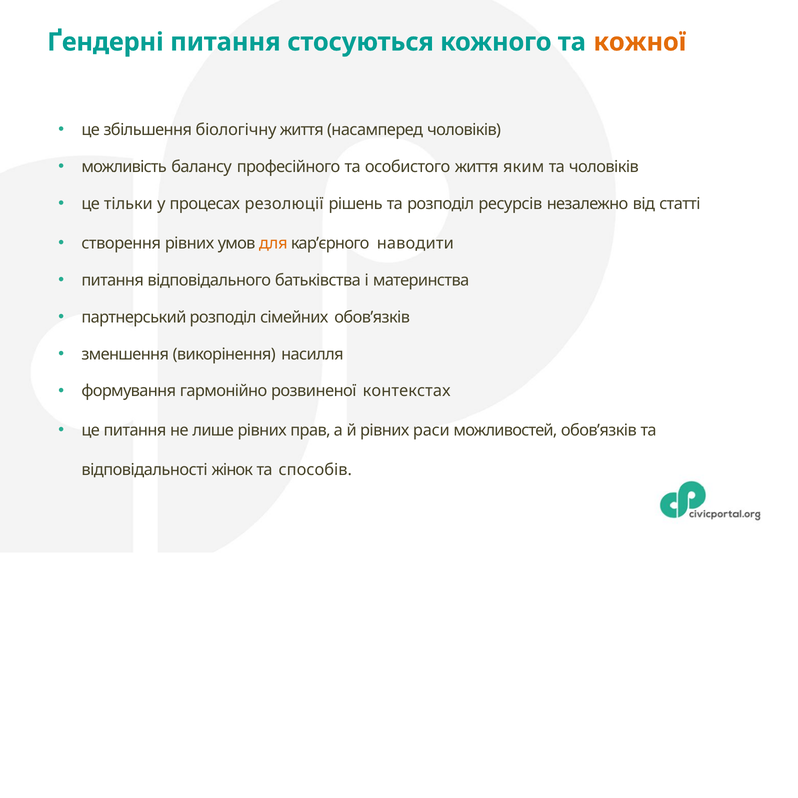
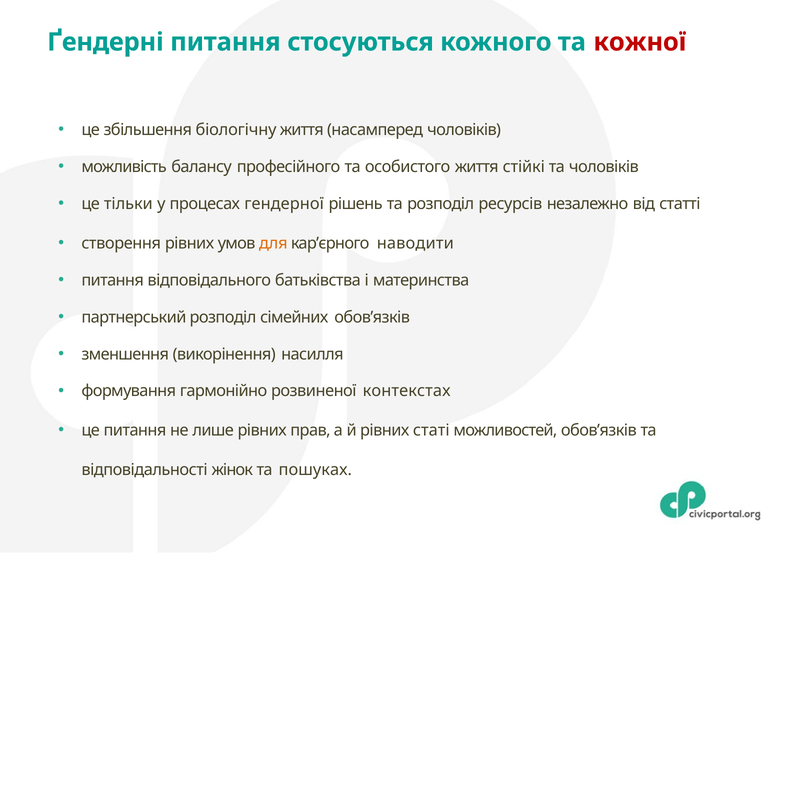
кожної colour: orange -> red
яким: яким -> стійкі
резолюції: резолюції -> гендерної
раси: раси -> статі
способів: способів -> пошуках
